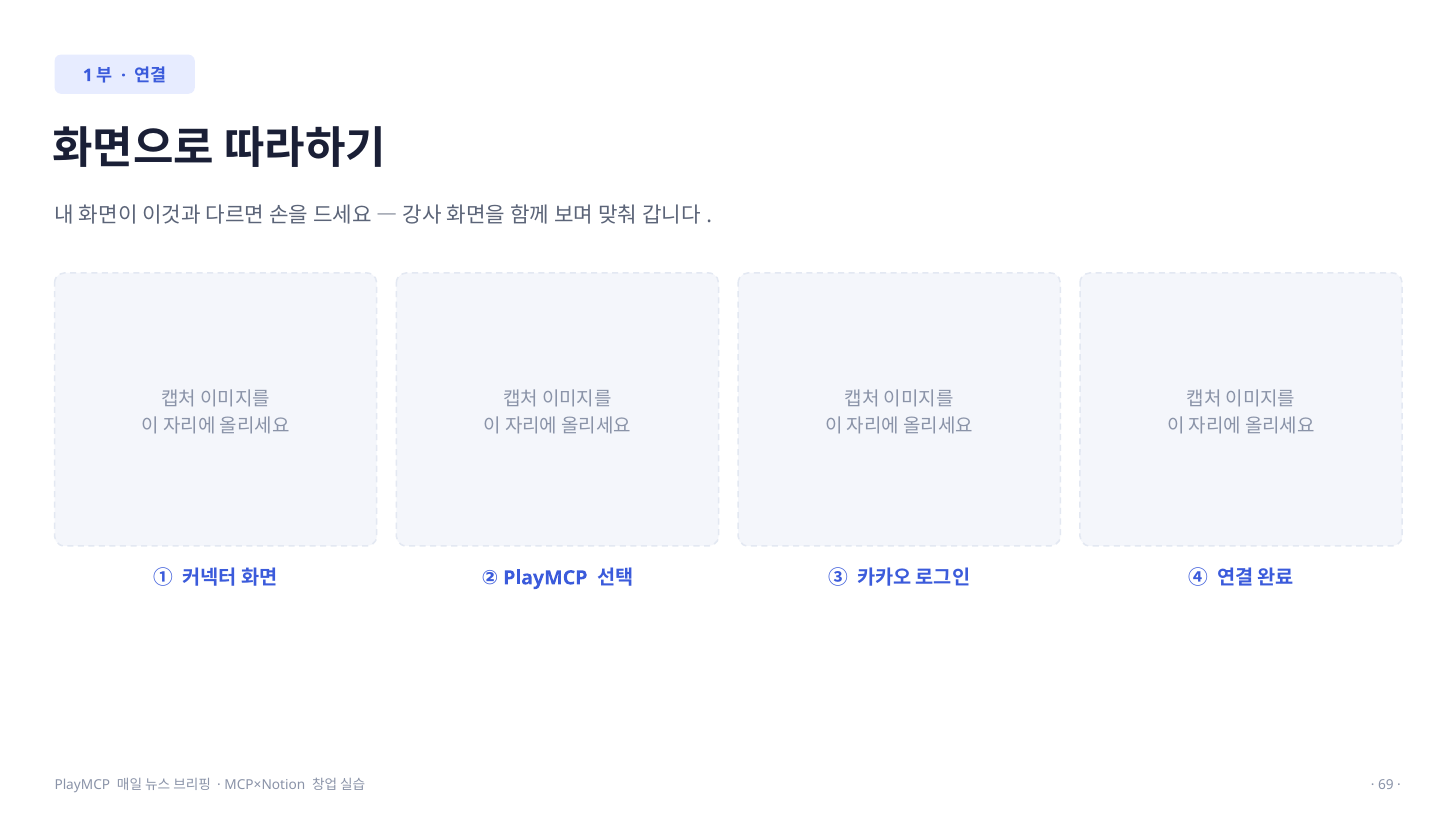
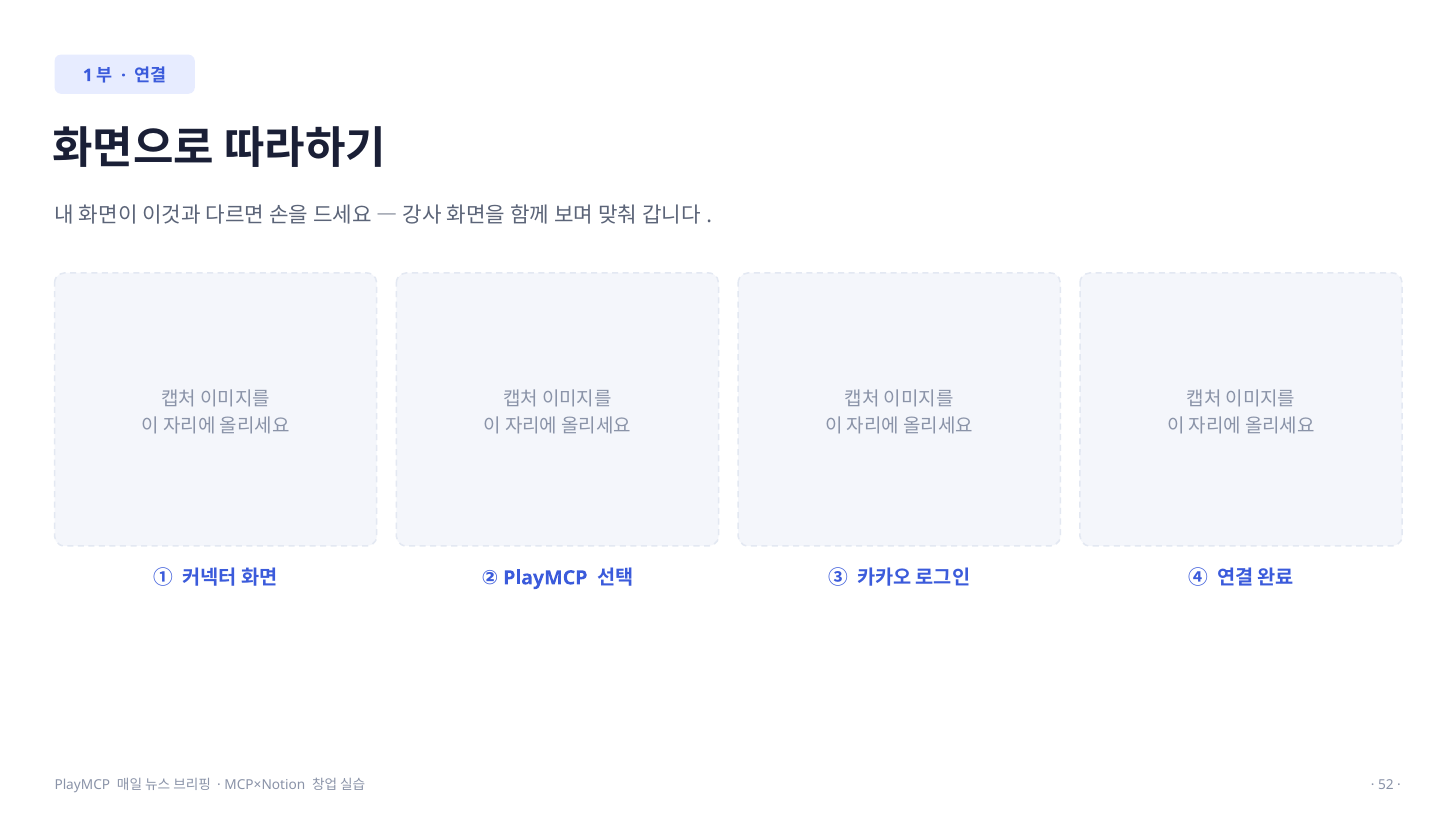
69: 69 -> 52
